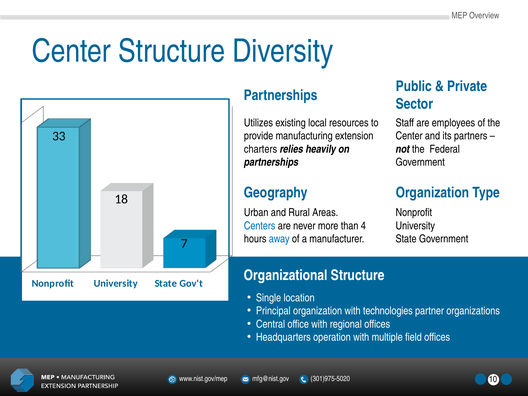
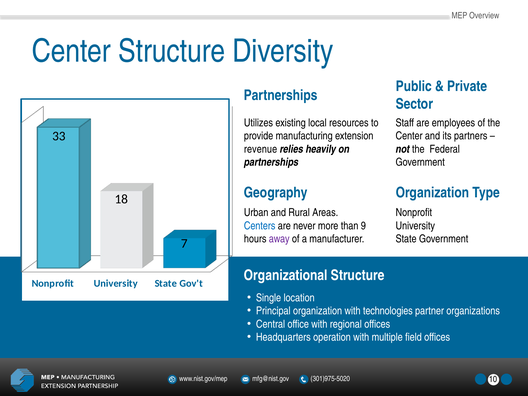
charters: charters -> revenue
4: 4 -> 9
away colour: blue -> purple
